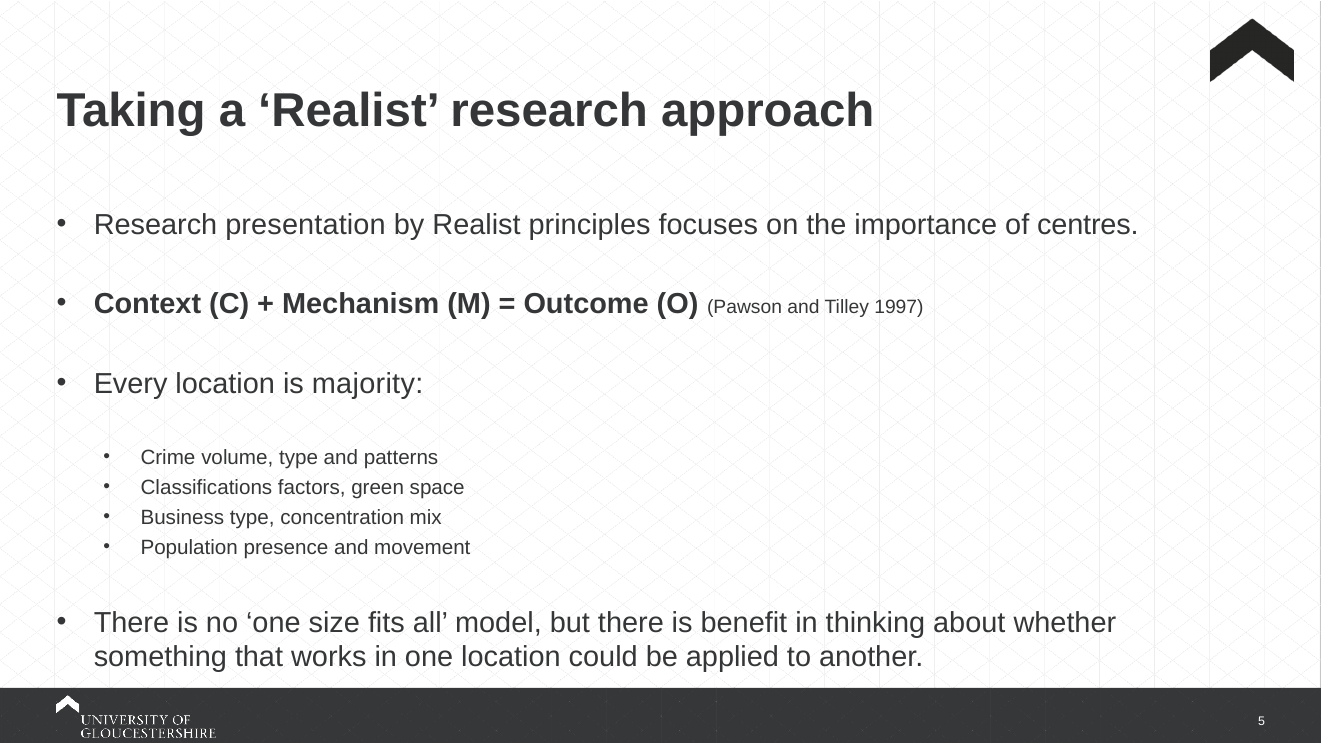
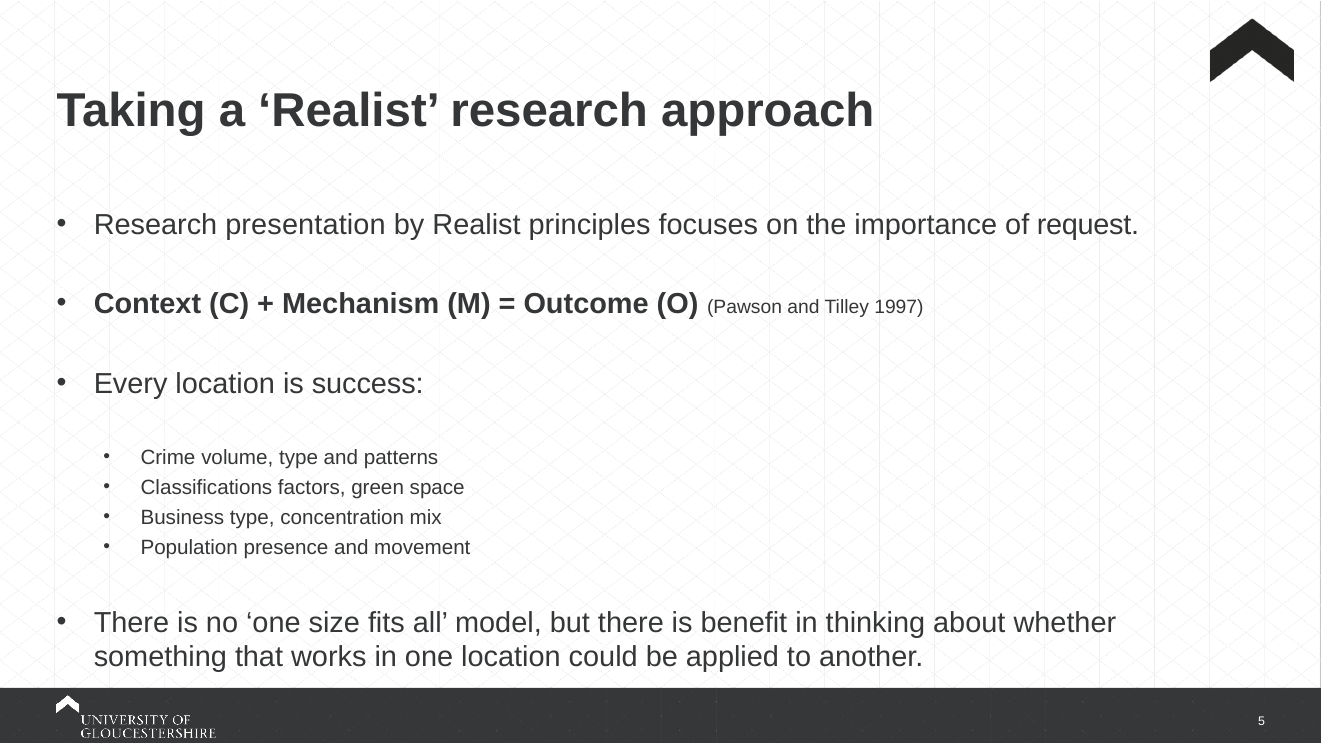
centres: centres -> request
majority: majority -> success
